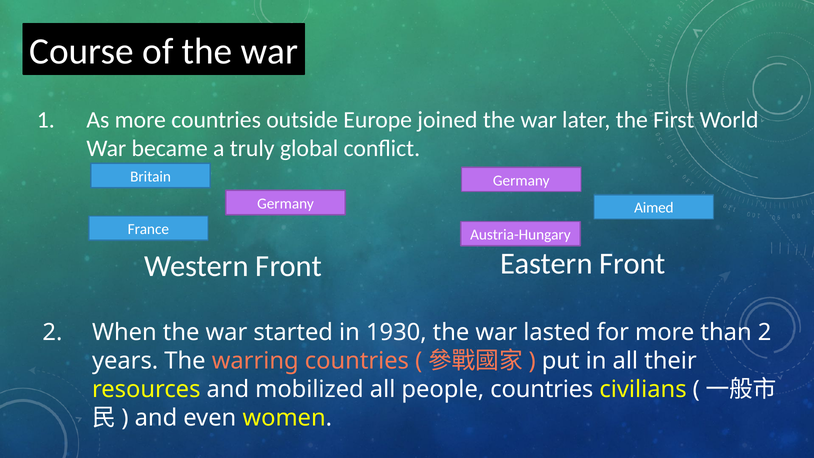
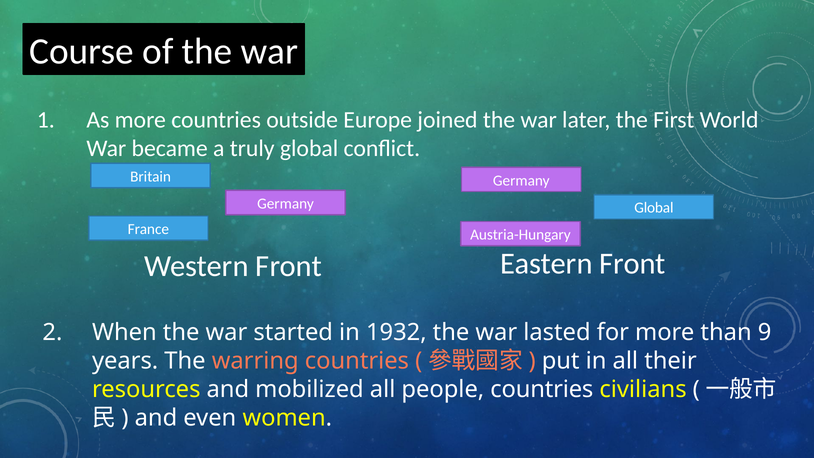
Aimed at (654, 208): Aimed -> Global
1930: 1930 -> 1932
than 2: 2 -> 9
